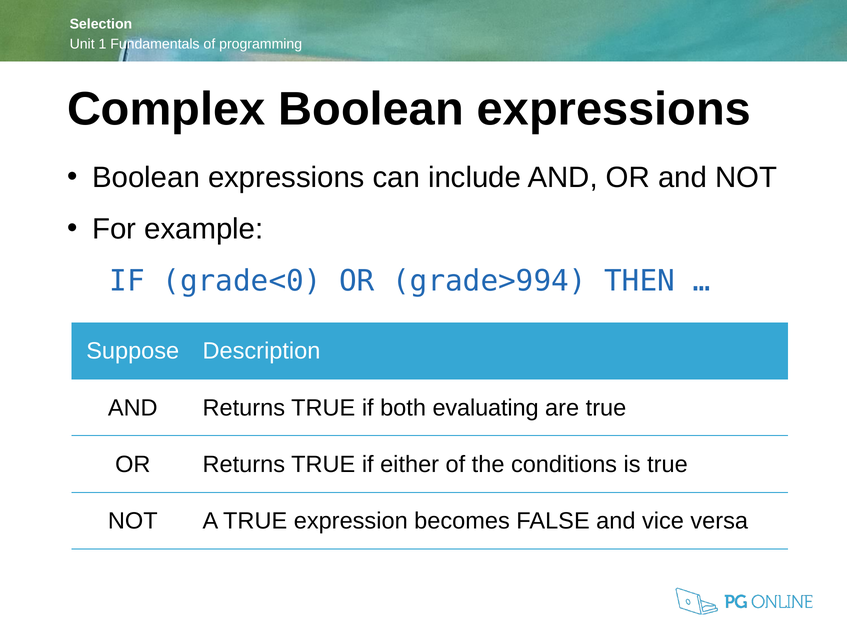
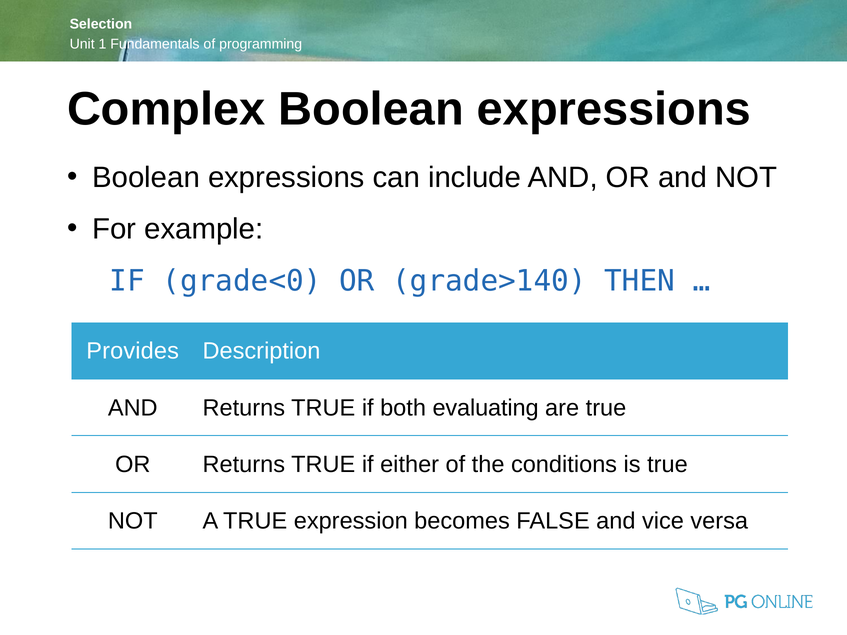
grade>994: grade>994 -> grade>140
Suppose: Suppose -> Provides
